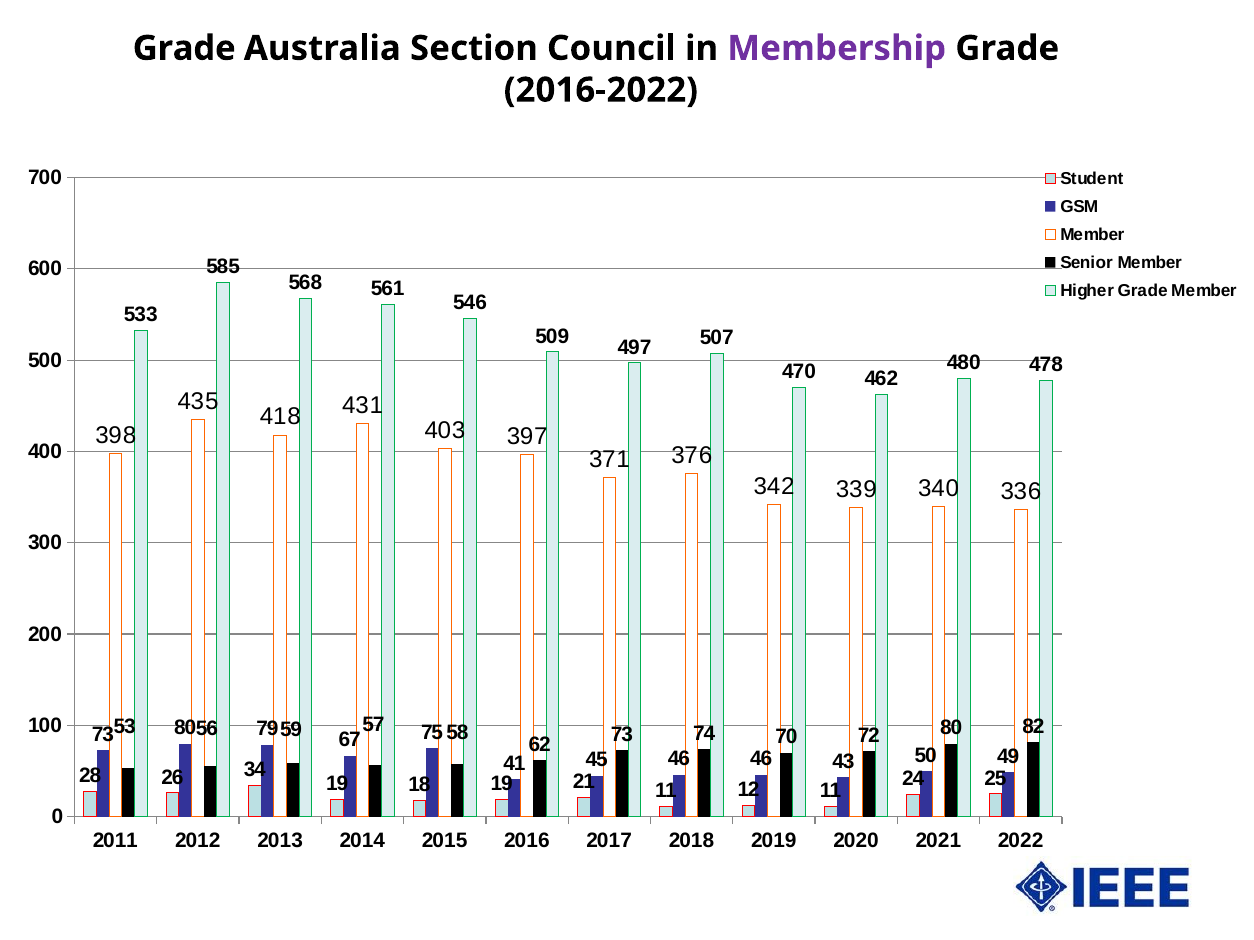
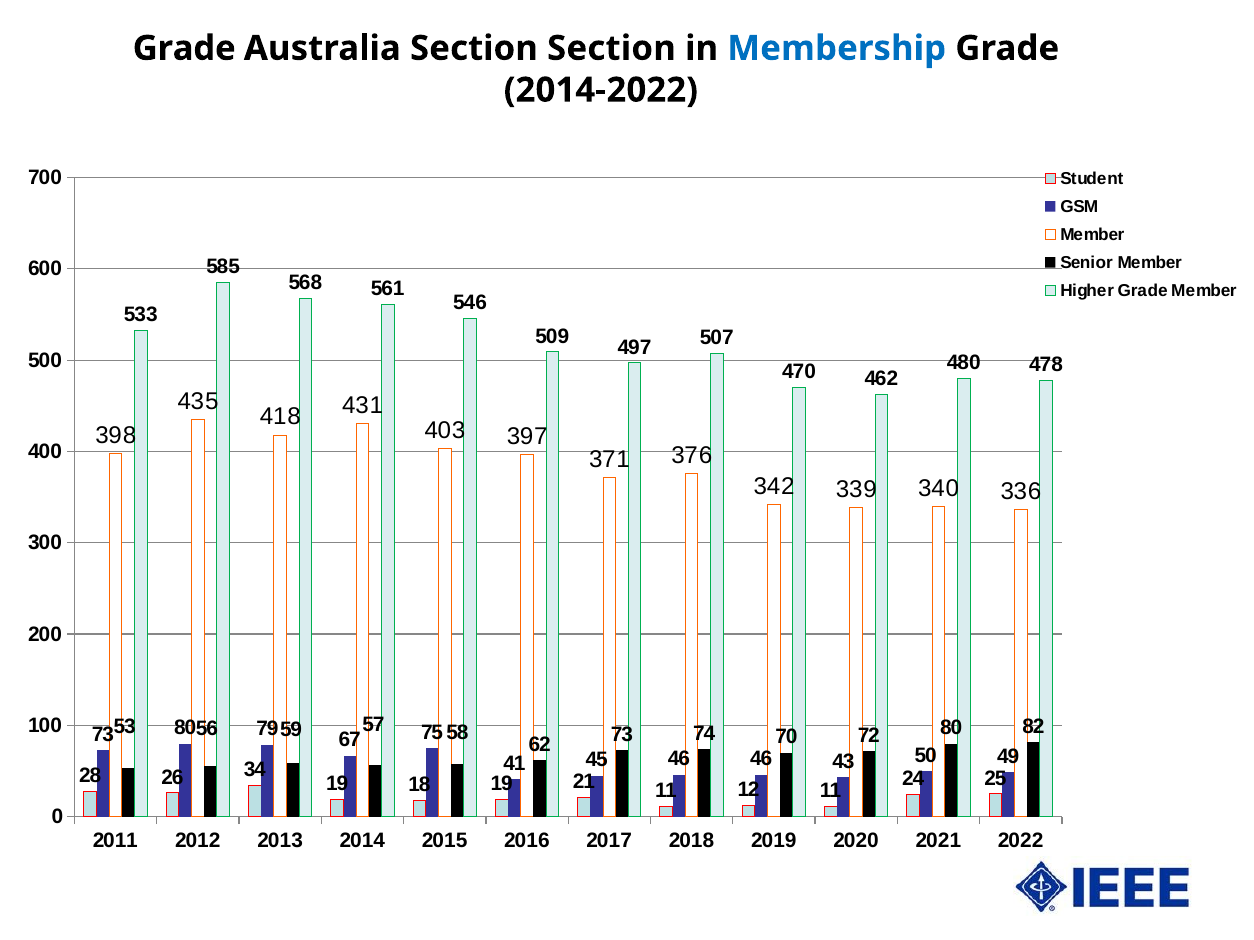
Section Council: Council -> Section
Membership colour: purple -> blue
2016-2022: 2016-2022 -> 2014-2022
